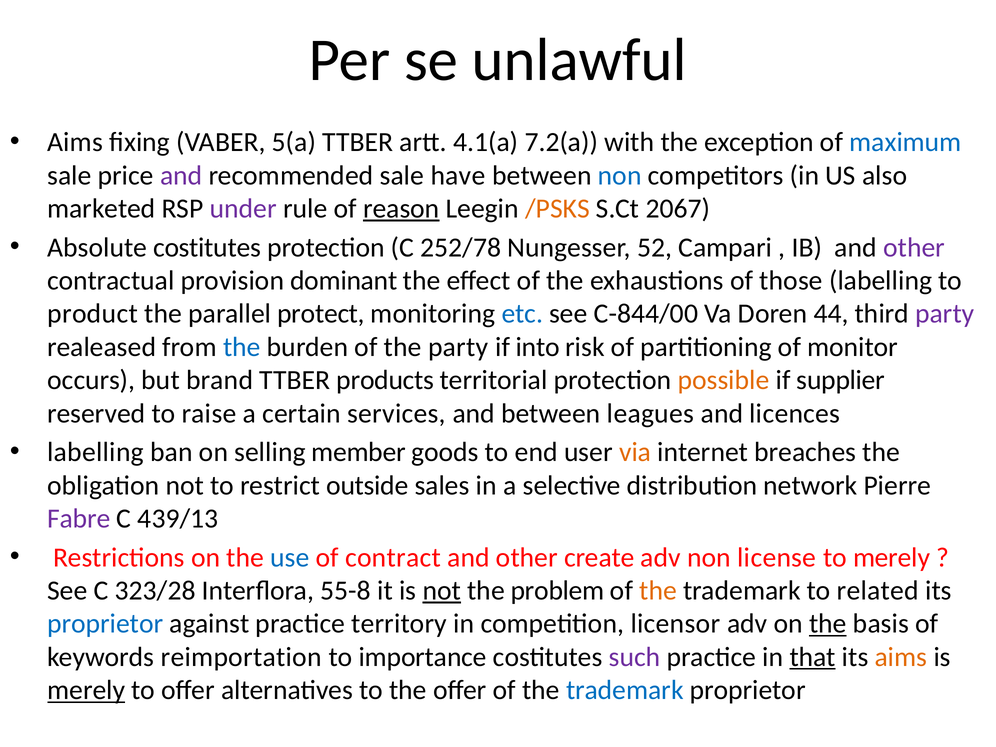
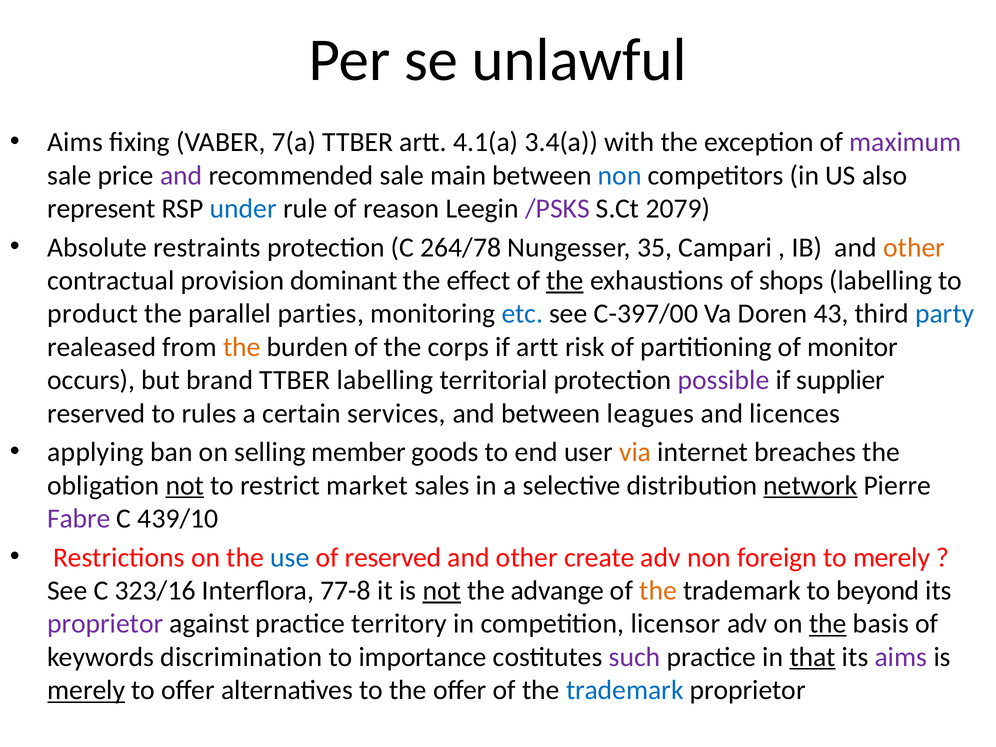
5(a: 5(a -> 7(a
7.2(a: 7.2(a -> 3.4(a
maximum colour: blue -> purple
have: have -> main
marketed: marketed -> represent
under colour: purple -> blue
reason underline: present -> none
/PSKS colour: orange -> purple
2067: 2067 -> 2079
Absolute costitutes: costitutes -> restraints
252/78: 252/78 -> 264/78
52: 52 -> 35
other at (914, 247) colour: purple -> orange
the at (565, 281) underline: none -> present
those: those -> shops
protect: protect -> parties
C-844/00: C-844/00 -> C-397/00
44: 44 -> 43
party at (945, 314) colour: purple -> blue
the at (242, 347) colour: blue -> orange
the party: party -> corps
if into: into -> artt
TTBER products: products -> labelling
possible colour: orange -> purple
raise: raise -> rules
labelling at (96, 452): labelling -> applying
not at (185, 485) underline: none -> present
outside: outside -> market
network underline: none -> present
439/13: 439/13 -> 439/10
of contract: contract -> reserved
license: license -> foreign
323/28: 323/28 -> 323/16
55-8: 55-8 -> 77-8
problem: problem -> advange
related: related -> beyond
proprietor at (105, 624) colour: blue -> purple
reimportation: reimportation -> discrimination
aims at (901, 657) colour: orange -> purple
